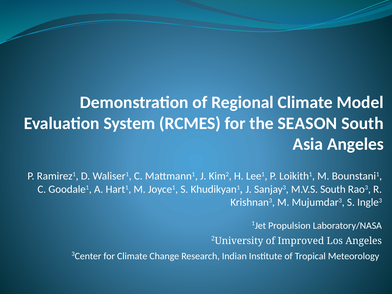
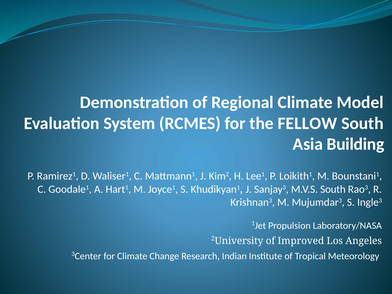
SEASON: SEASON -> FELLOW
Asia Angeles: Angeles -> Building
